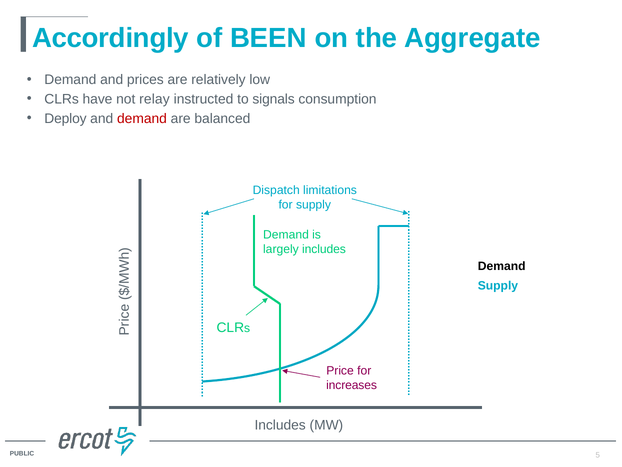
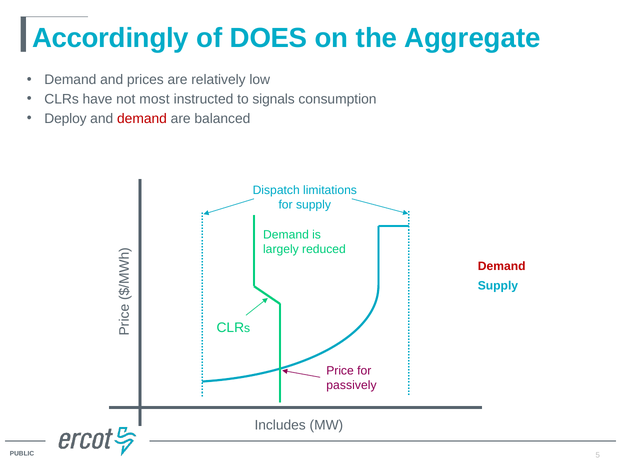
BEEN: BEEN -> DOES
relay: relay -> most
largely includes: includes -> reduced
Demand at (502, 266) colour: black -> red
increases: increases -> passively
